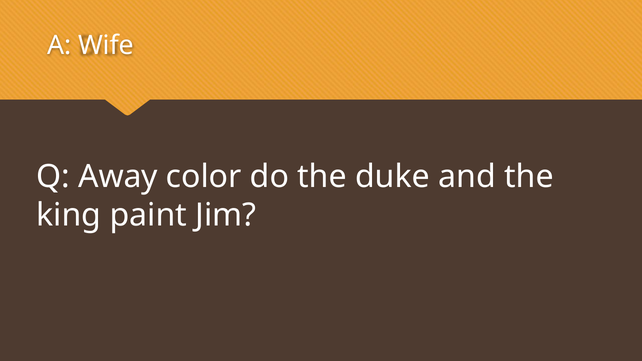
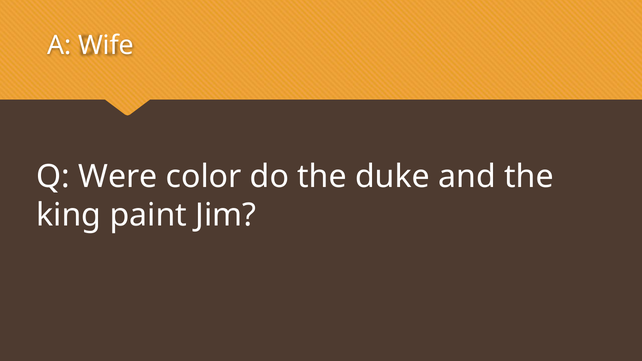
Away: Away -> Were
